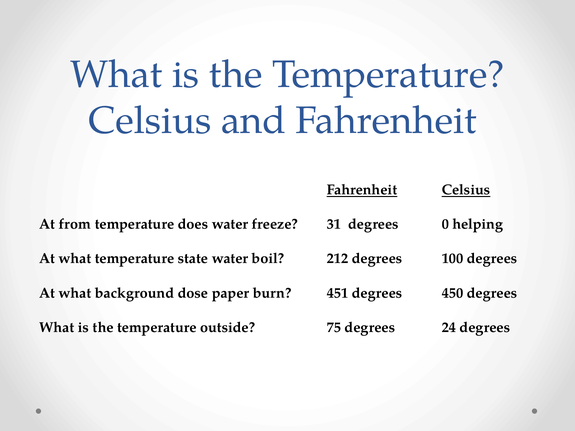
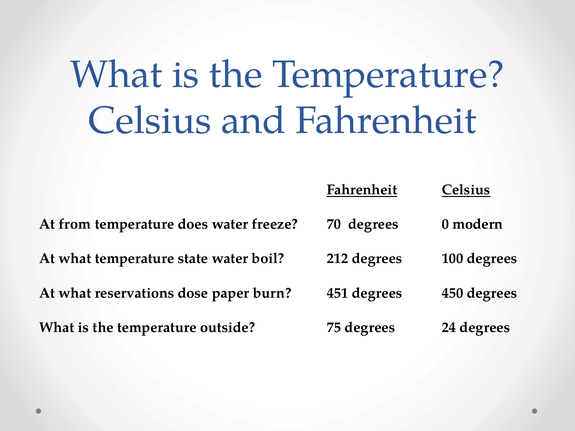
31: 31 -> 70
helping: helping -> modern
background: background -> reservations
